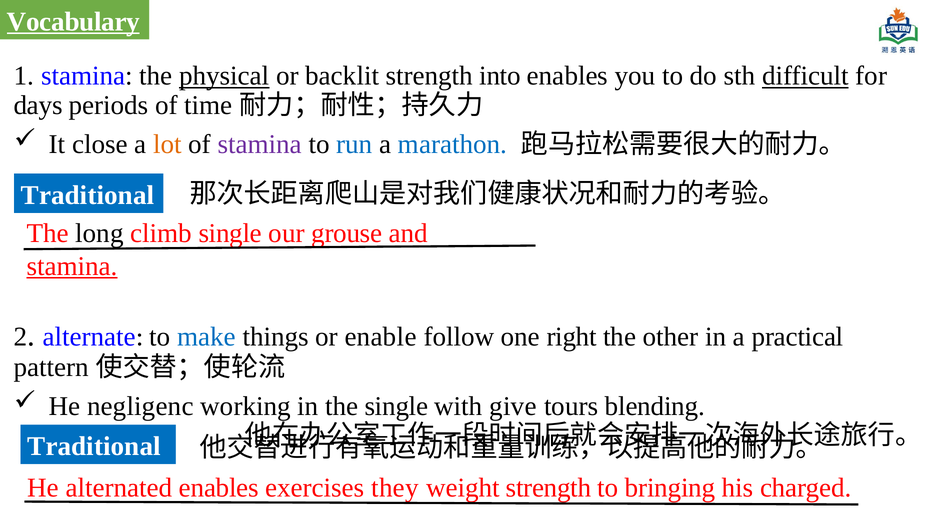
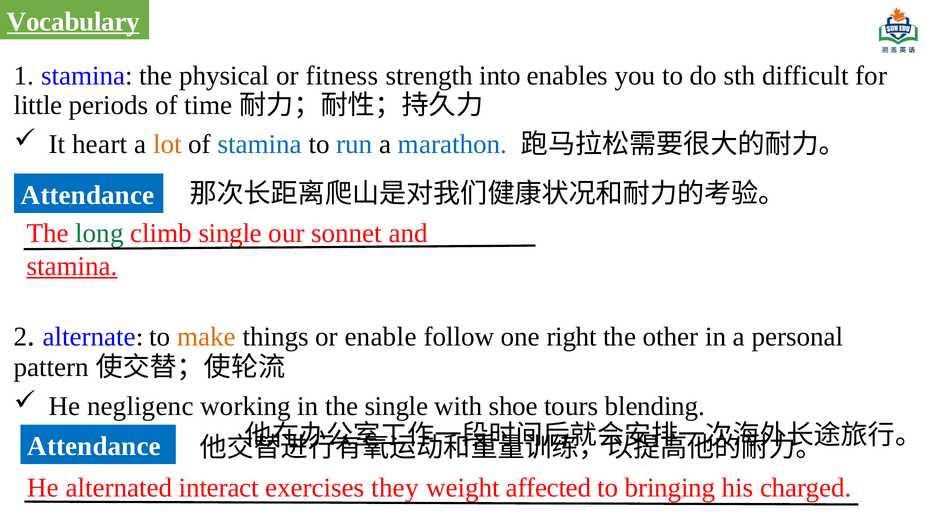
physical underline: present -> none
backlit: backlit -> fitness
difficult underline: present -> none
days: days -> little
close: close -> heart
stamina at (260, 144) colour: purple -> blue
Traditional at (88, 195): Traditional -> Attendance
long colour: black -> green
grouse: grouse -> sonnet
make colour: blue -> orange
practical: practical -> personal
give: give -> shoe
Traditional at (94, 446): Traditional -> Attendance
alternated enables: enables -> interact
weight strength: strength -> affected
